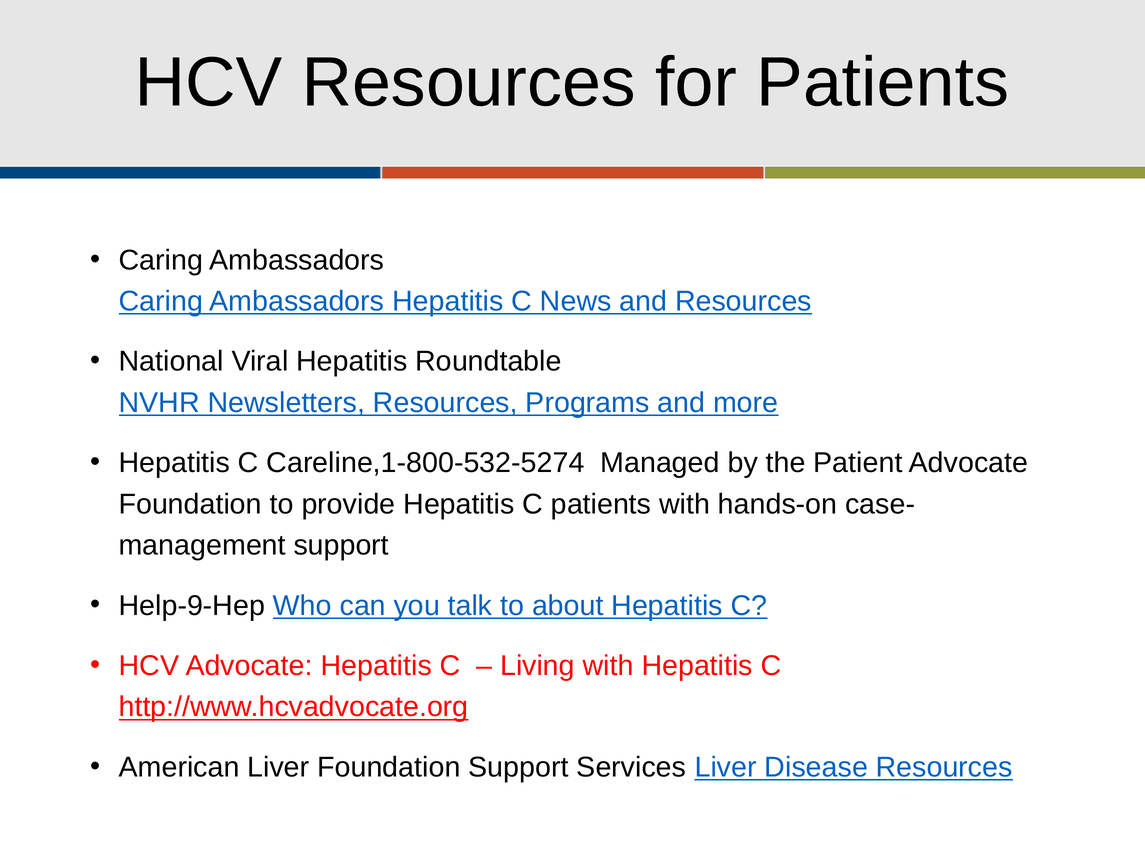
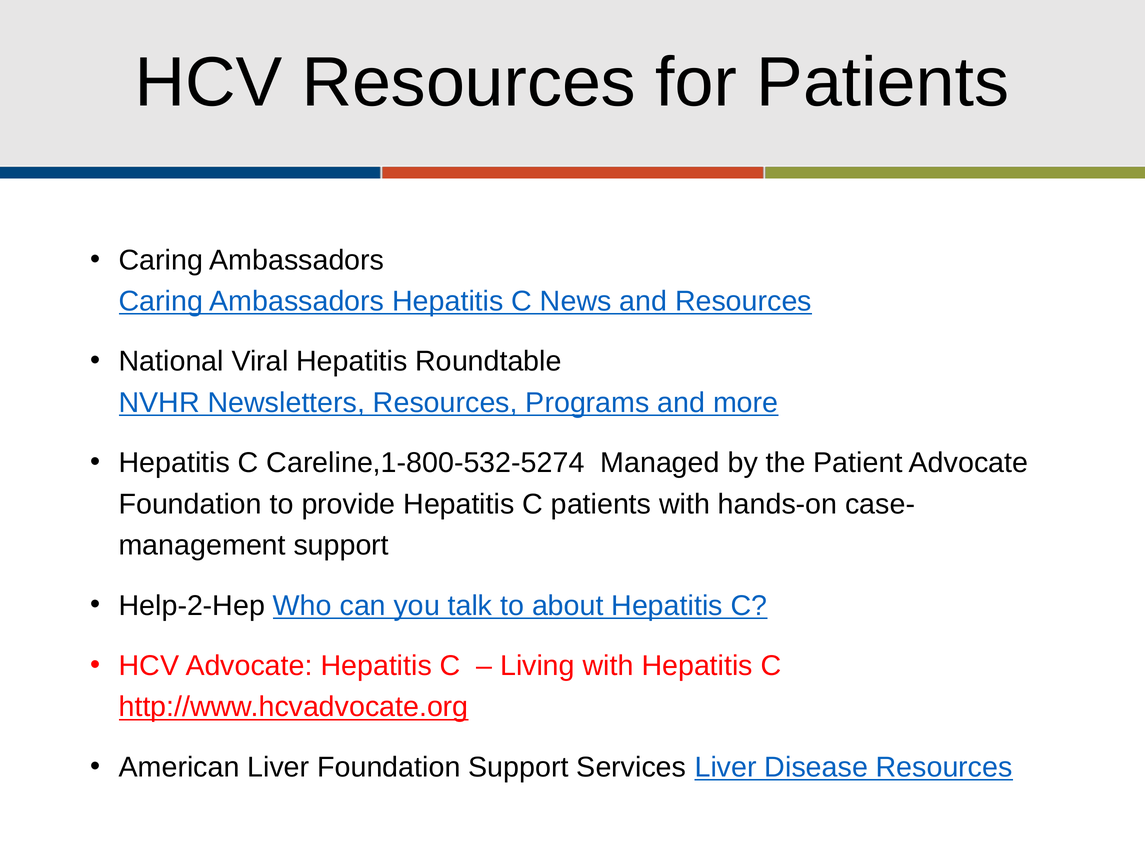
Help-9-Hep: Help-9-Hep -> Help-2-Hep
